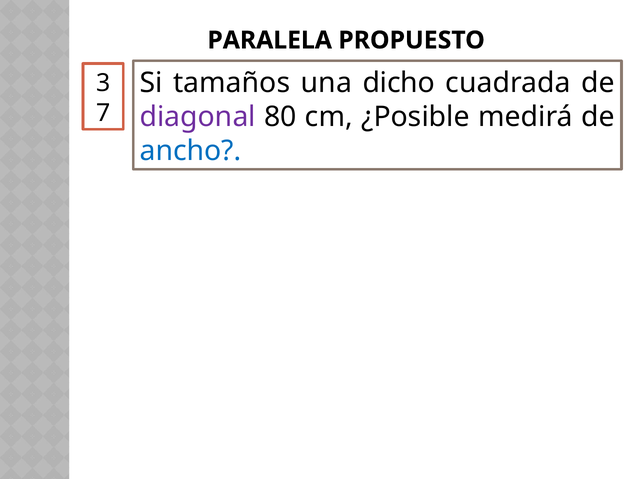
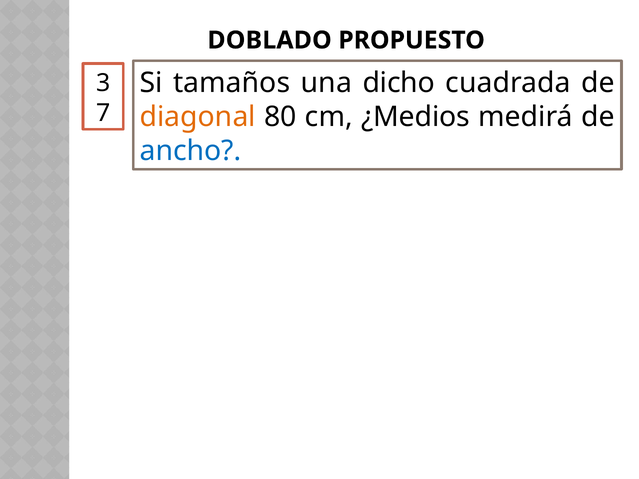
PARALELA: PARALELA -> DOBLADO
diagonal colour: purple -> orange
¿Posible: ¿Posible -> ¿Medios
